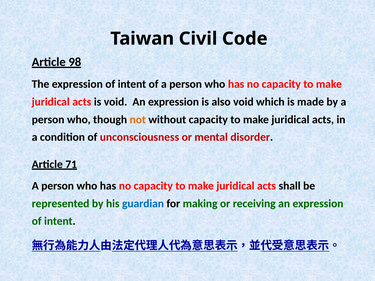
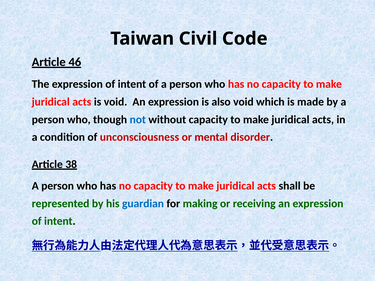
98: 98 -> 46
not colour: orange -> blue
71: 71 -> 38
